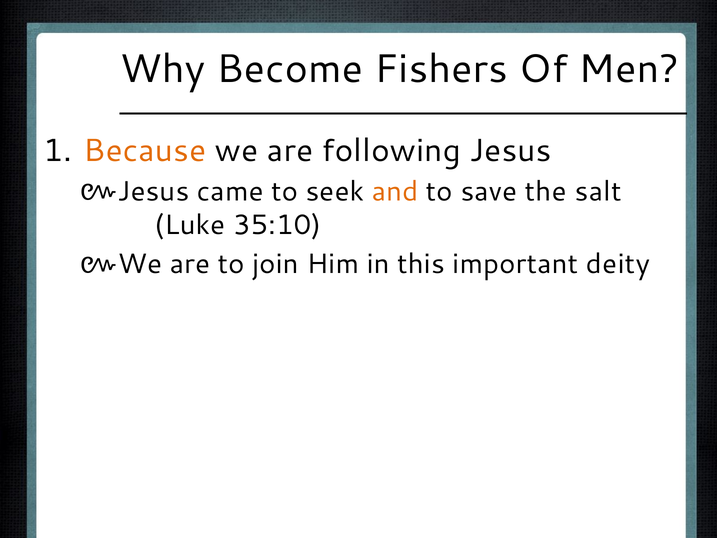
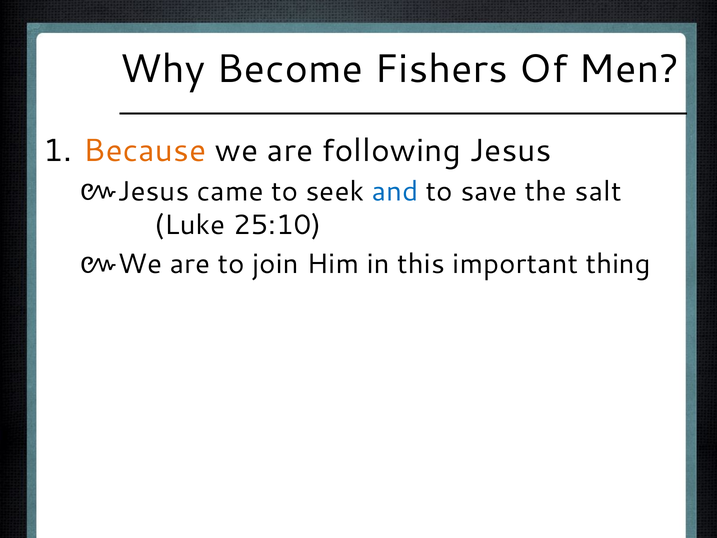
and colour: orange -> blue
35:10: 35:10 -> 25:10
deity: deity -> thing
